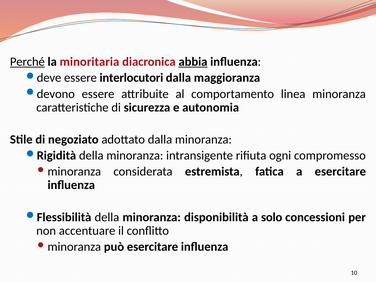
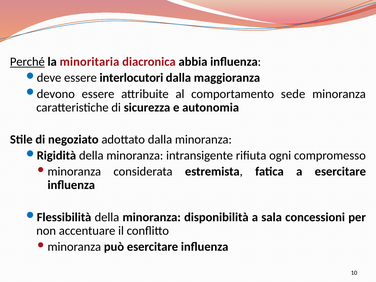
abbia underline: present -> none
linea: linea -> sede
solo: solo -> sala
